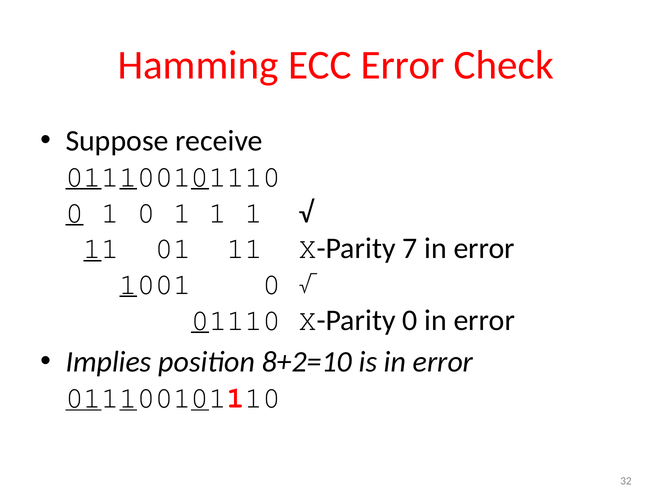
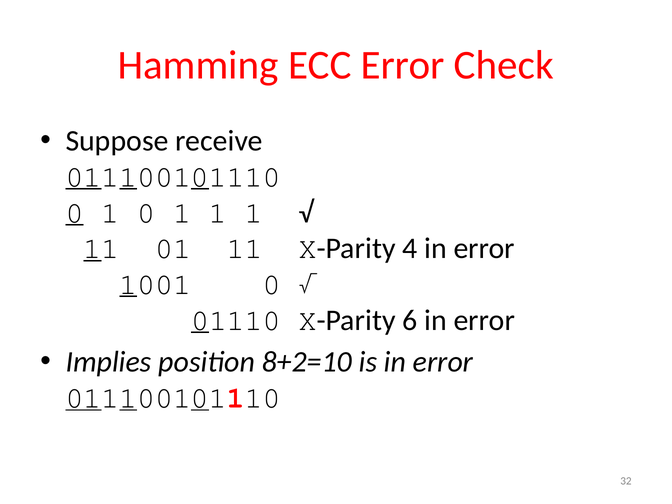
7: 7 -> 4
X-Parity 0: 0 -> 6
